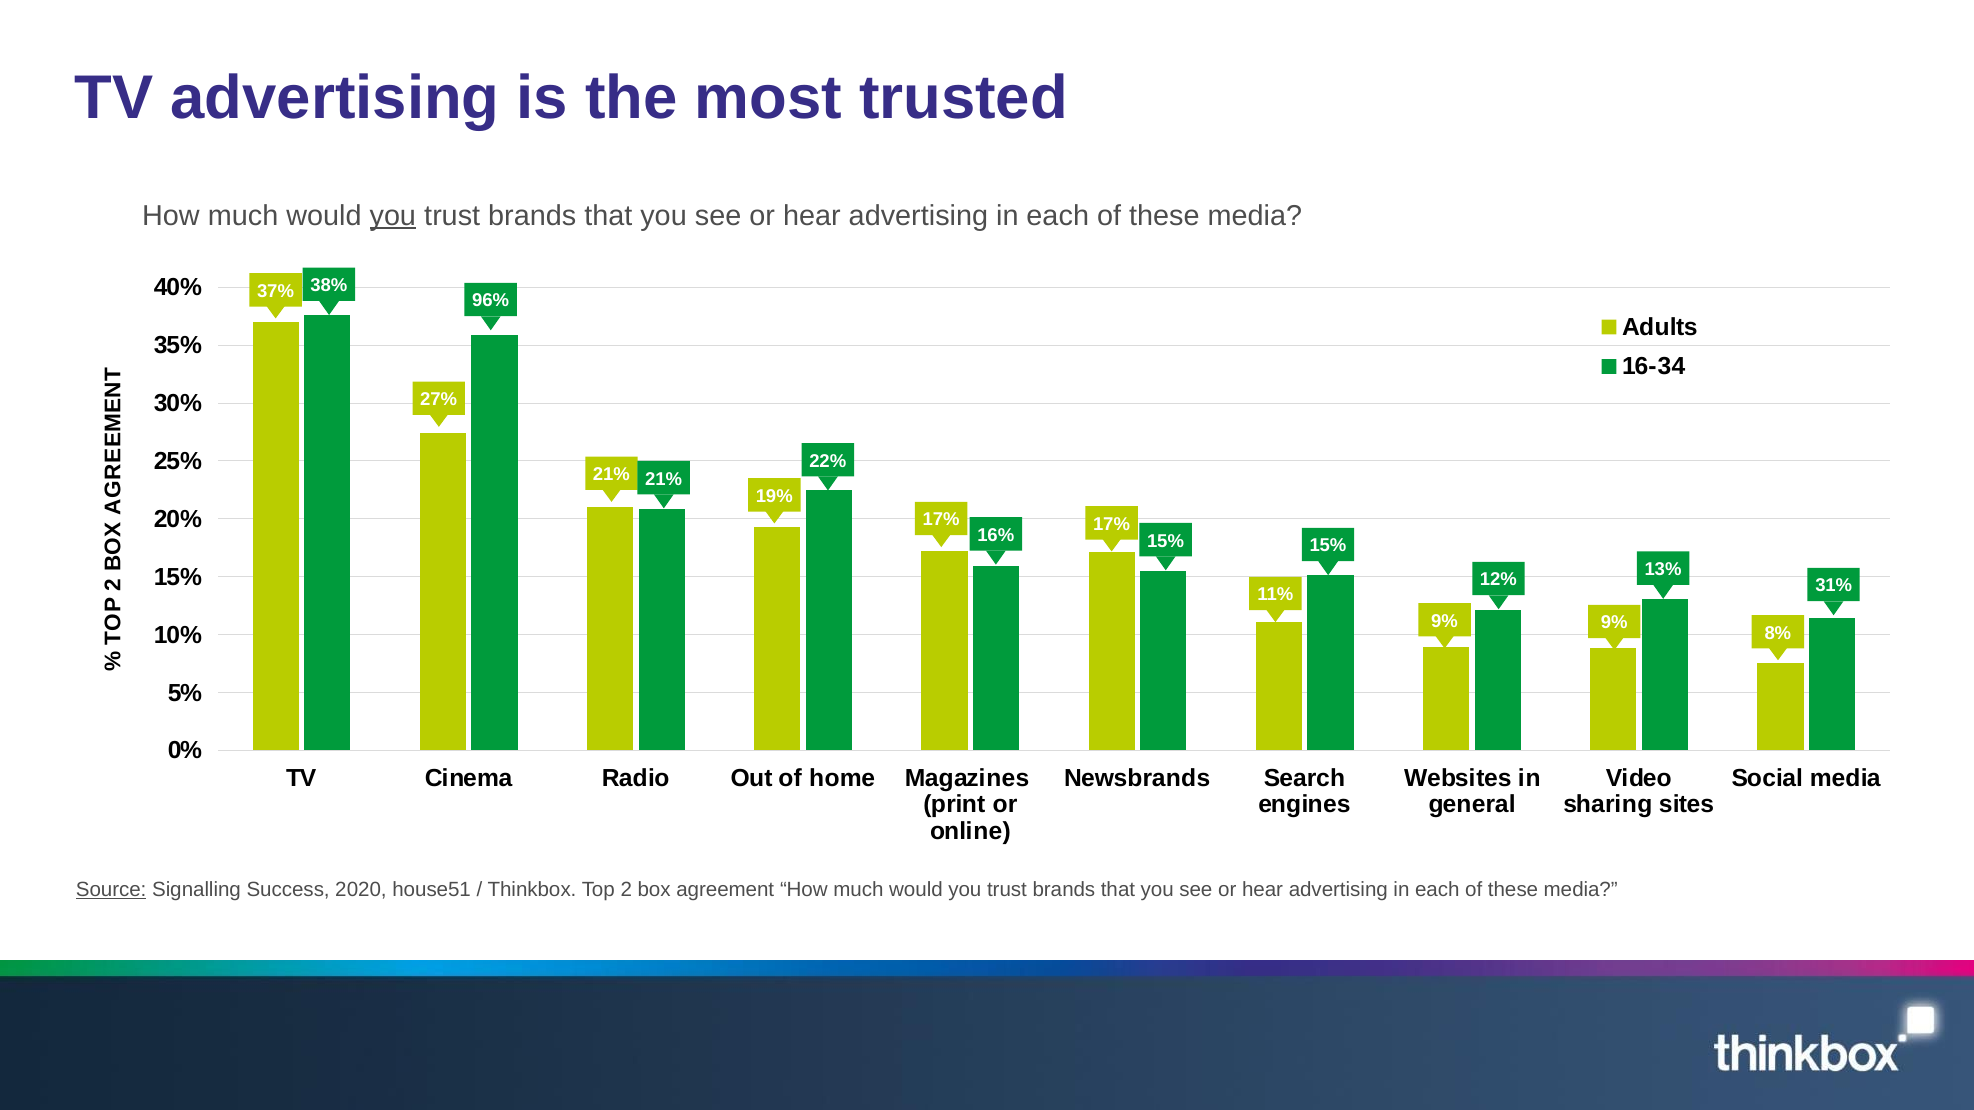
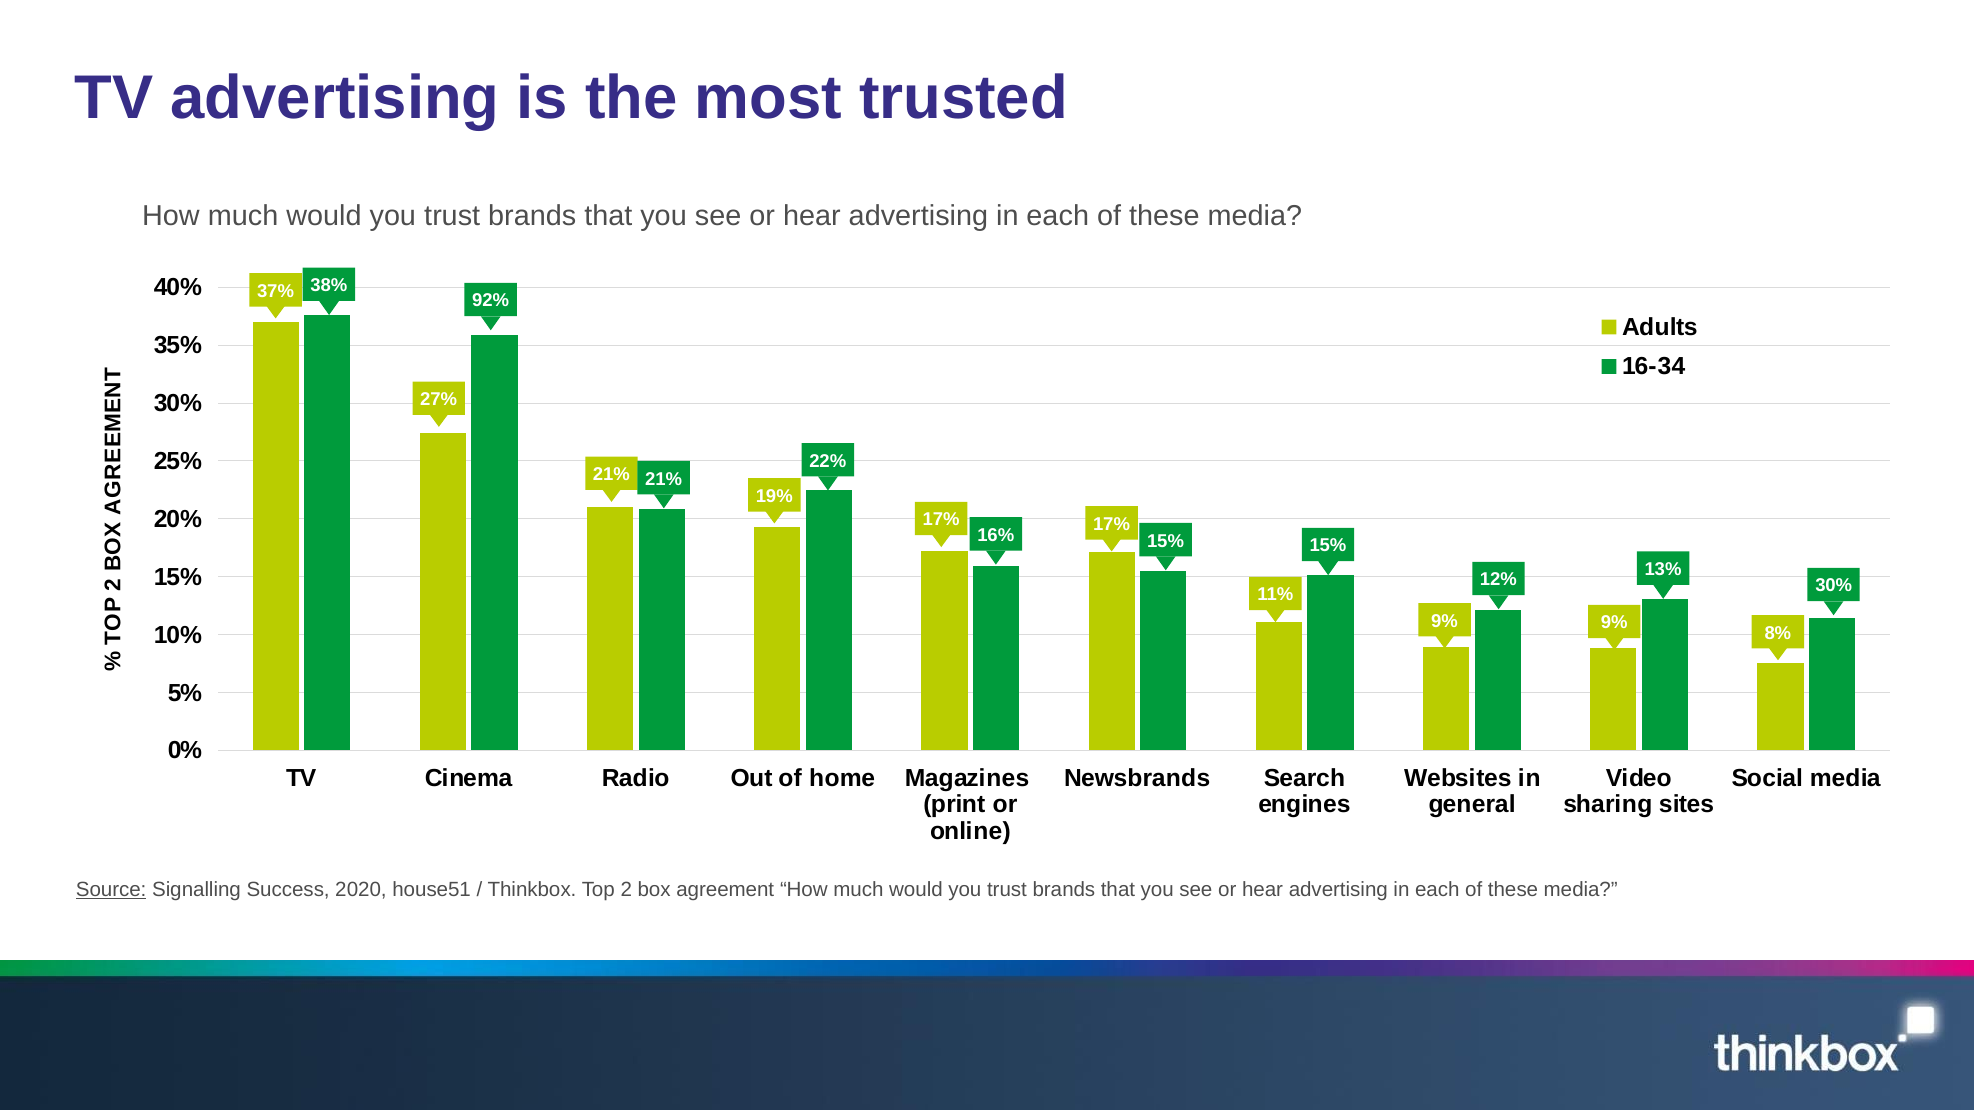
you at (393, 216) underline: present -> none
96%: 96% -> 92%
31% at (1834, 586): 31% -> 30%
